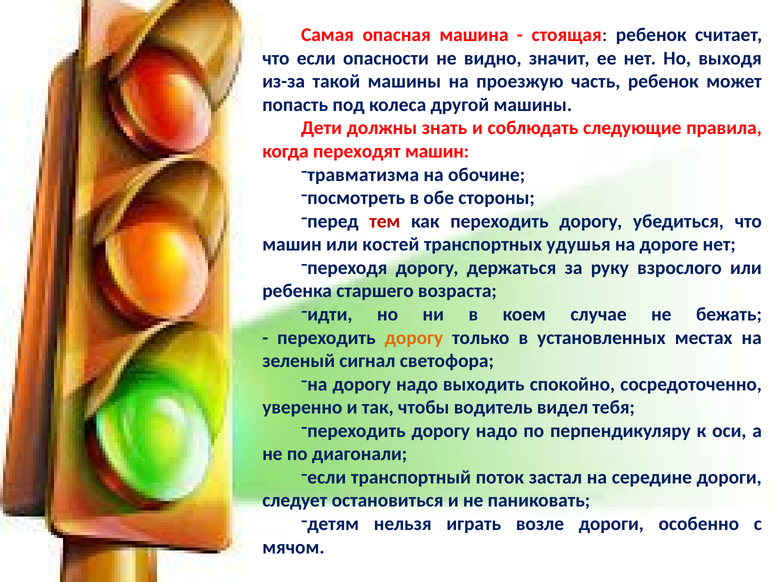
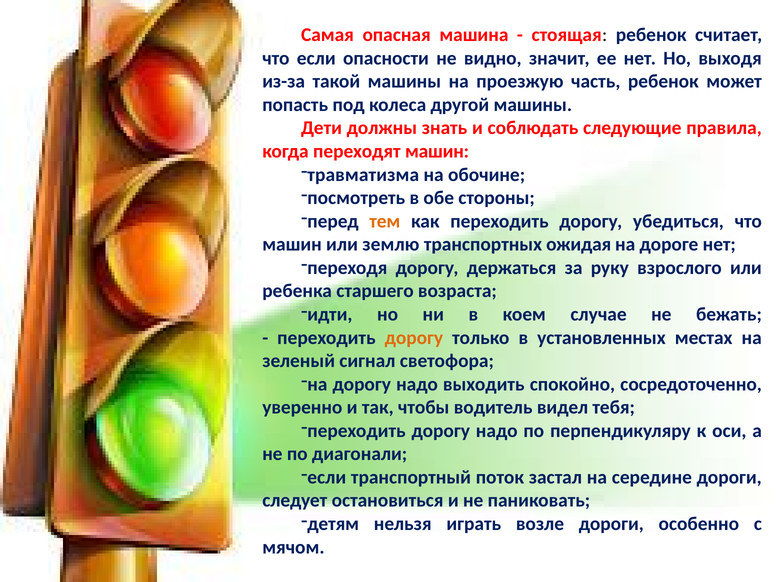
тем colour: red -> orange
костей: костей -> землю
удушья: удушья -> ожидая
